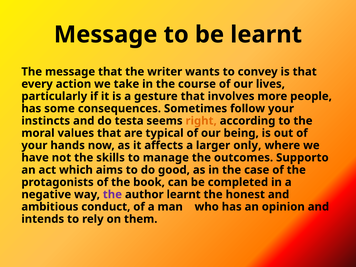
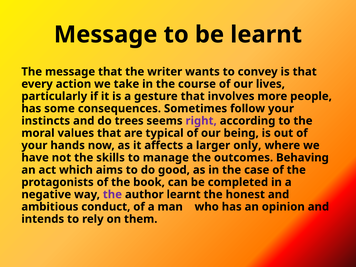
testa: testa -> trees
right colour: orange -> purple
Supporto: Supporto -> Behaving
